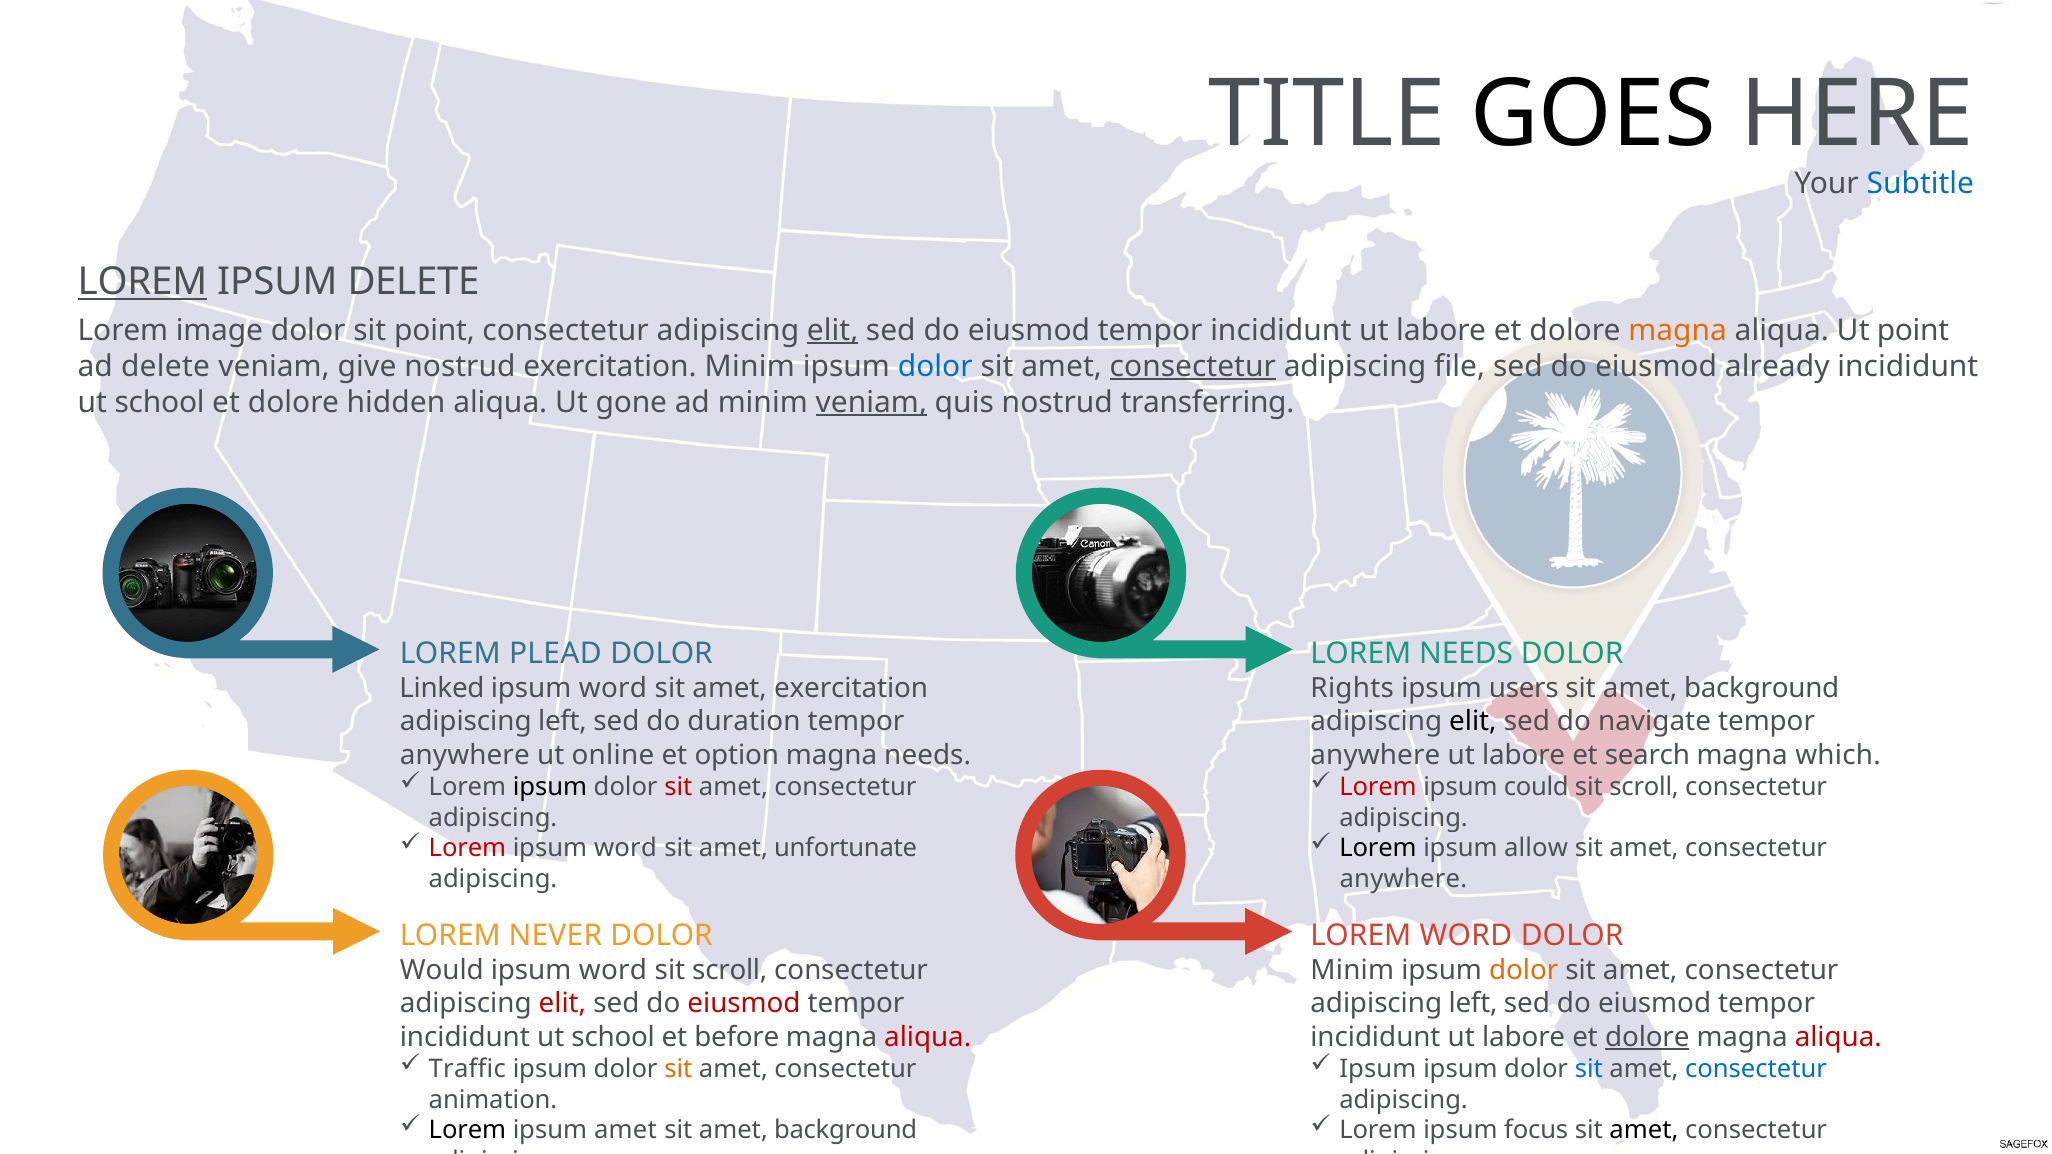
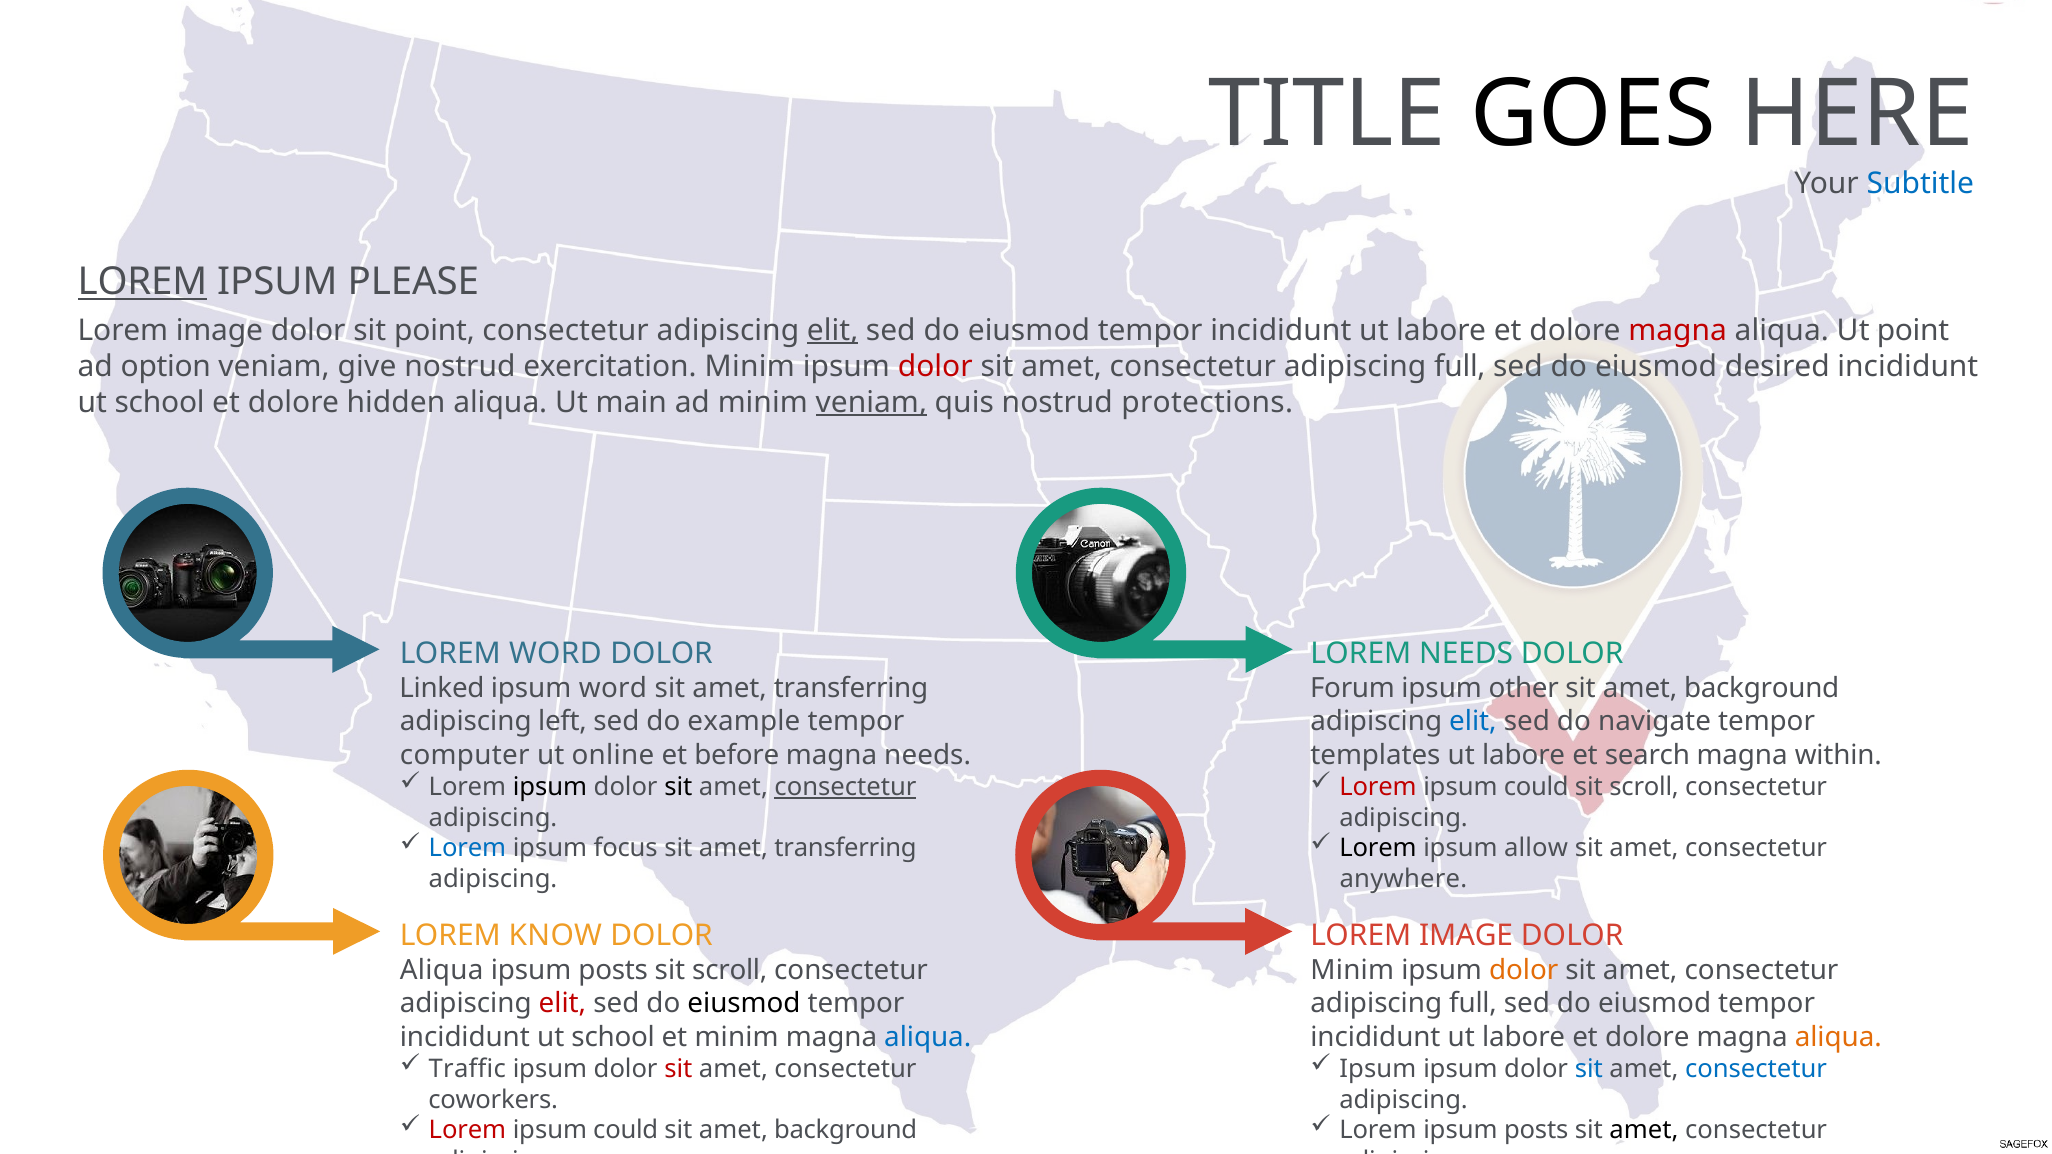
IPSUM DELETE: DELETE -> PLEASE
magna at (1678, 330) colour: orange -> red
ad delete: delete -> option
dolor at (935, 366) colour: blue -> red
consectetur at (1193, 366) underline: present -> none
file at (1460, 366): file -> full
already: already -> desired
gone: gone -> main
transferring: transferring -> protections
LOREM PLEAD: PLEAD -> WORD
exercitation at (851, 688): exercitation -> transferring
Rights: Rights -> Forum
users: users -> other
duration: duration -> example
elit at (1473, 722) colour: black -> blue
anywhere at (465, 755): anywhere -> computer
option: option -> before
anywhere at (1375, 755): anywhere -> templates
which: which -> within
sit at (678, 787) colour: red -> black
consectetur at (845, 787) underline: none -> present
Lorem at (467, 849) colour: red -> blue
word at (625, 849): word -> focus
unfortunate at (846, 849): unfortunate -> transferring
NEVER: NEVER -> KNOW
WORD at (1466, 936): WORD -> IMAGE
Would at (442, 971): Would -> Aliqua
word at (613, 971): word -> posts
eiusmod at (744, 1004) colour: red -> black
left at (1473, 1004): left -> full
et before: before -> minim
aliqua at (928, 1037) colour: red -> blue
dolore at (1647, 1037) underline: present -> none
aliqua at (1838, 1037) colour: red -> orange
sit at (678, 1069) colour: orange -> red
animation: animation -> coworkers
Lorem at (467, 1131) colour: black -> red
amet at (625, 1131): amet -> could
Lorem ipsum focus: focus -> posts
